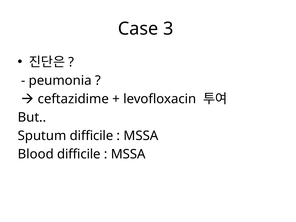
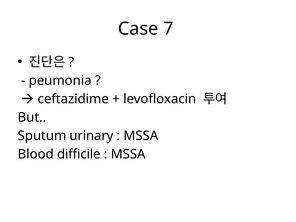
3: 3 -> 7
Sputum difficile: difficile -> urinary
